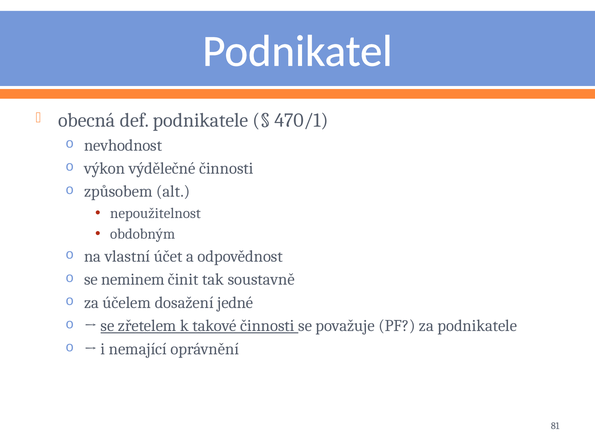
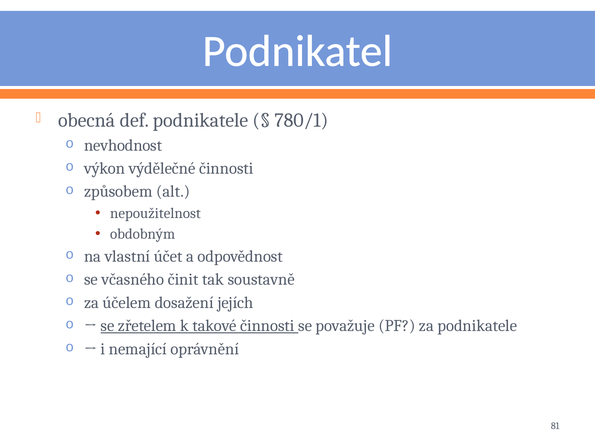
470/1: 470/1 -> 780/1
neminem: neminem -> včasného
jedné: jedné -> jejích
